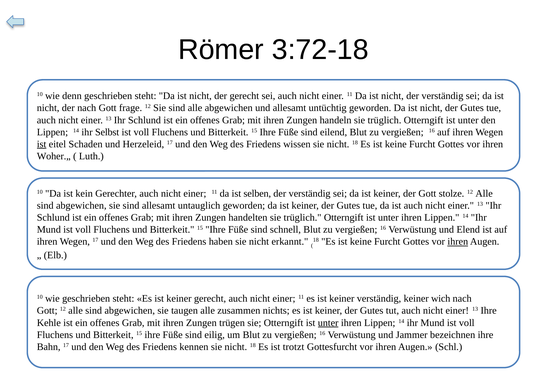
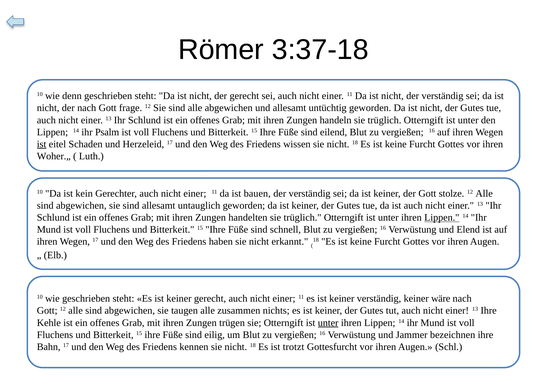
3:72-18: 3:72-18 -> 3:37-18
Selbst: Selbst -> Psalm
selben: selben -> bauen
Lippen at (442, 218) underline: none -> present
ihren at (458, 242) underline: present -> none
wich: wich -> wäre
